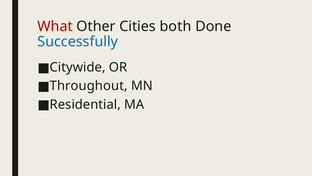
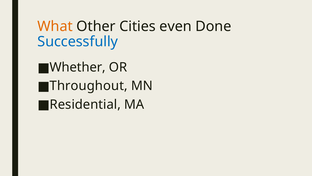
What colour: red -> orange
both: both -> even
Citywide: Citywide -> Whether
